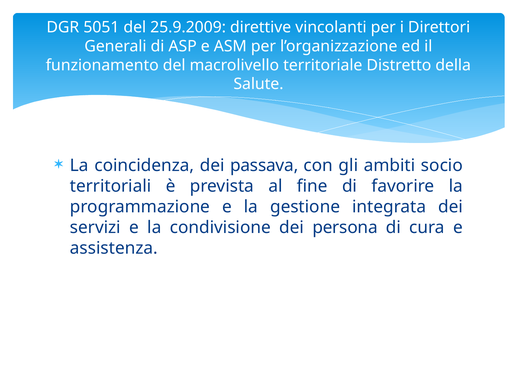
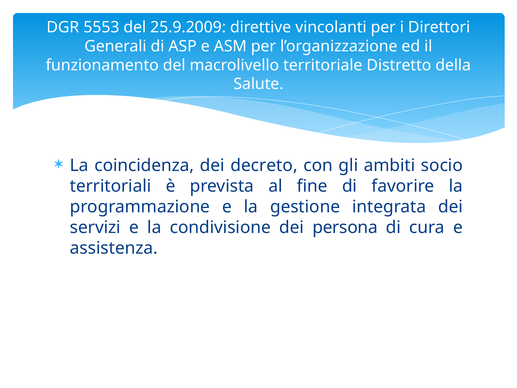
5051: 5051 -> 5553
passava: passava -> decreto
